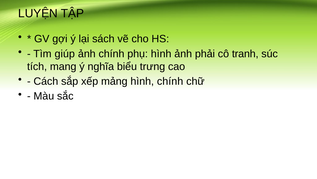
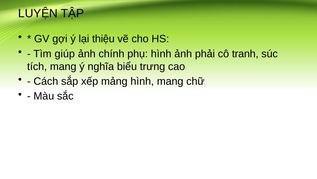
sách: sách -> thiệu
hình chính: chính -> mang
